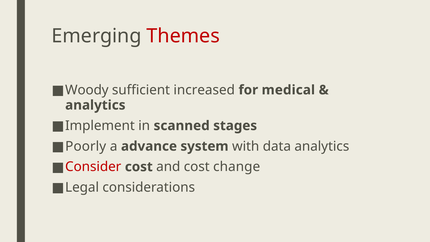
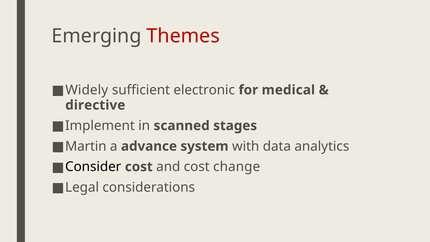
Woody: Woody -> Widely
increased: increased -> electronic
analytics at (95, 105): analytics -> directive
Poorly: Poorly -> Martin
Consider colour: red -> black
